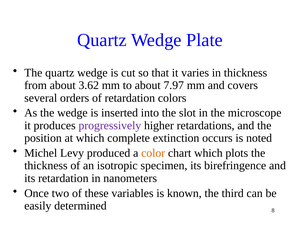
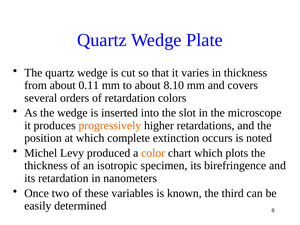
3.62: 3.62 -> 0.11
7.97: 7.97 -> 8.10
progressively colour: purple -> orange
